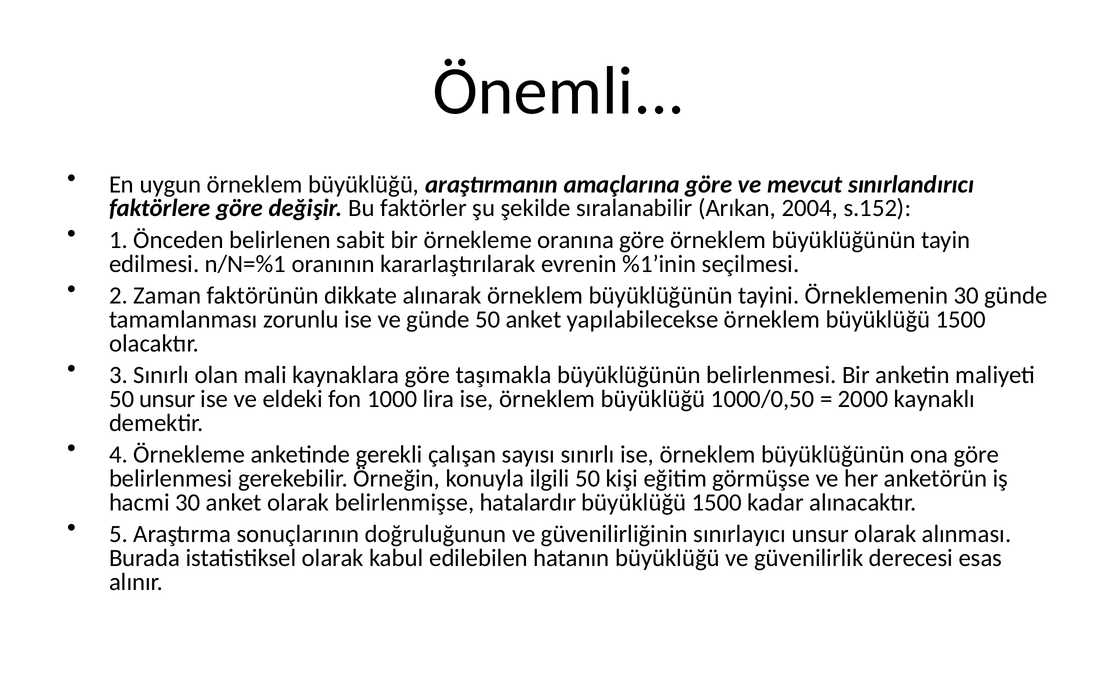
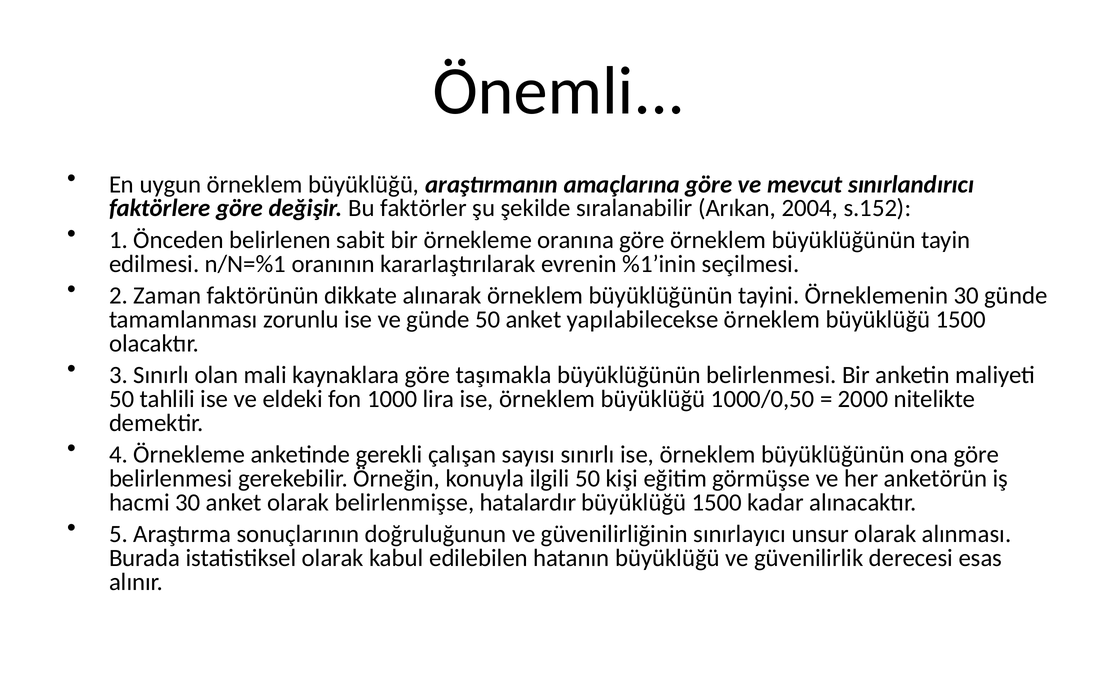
50 unsur: unsur -> tahlili
kaynaklı: kaynaklı -> nitelikte
